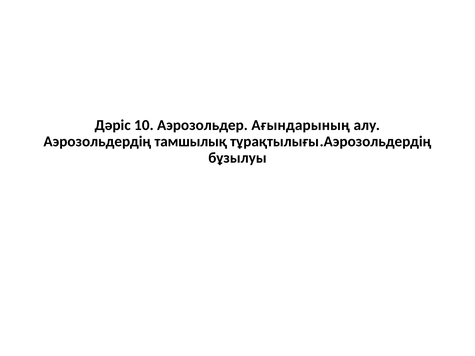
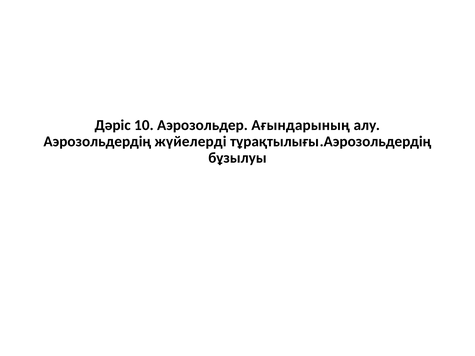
тамшылық: тамшылық -> жүйелерді
